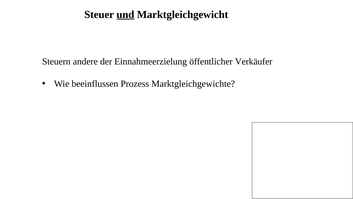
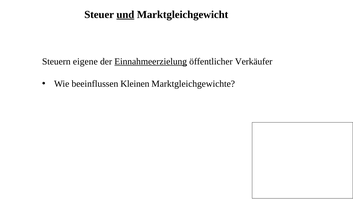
andere: andere -> eigene
Einnahmeerzielung underline: none -> present
Prozess: Prozess -> Kleinen
